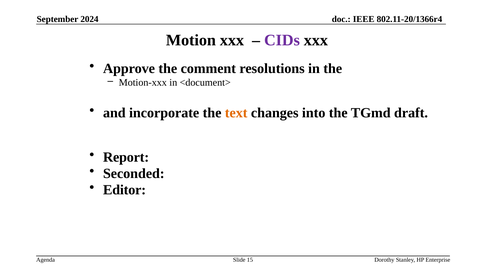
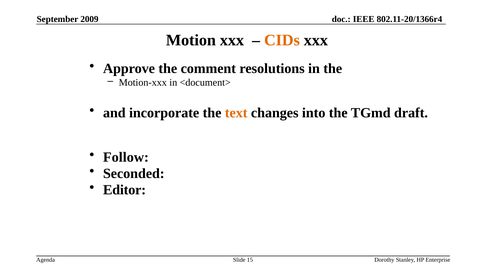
2024: 2024 -> 2009
CIDs colour: purple -> orange
Report: Report -> Follow
